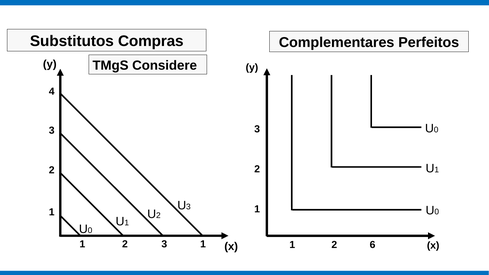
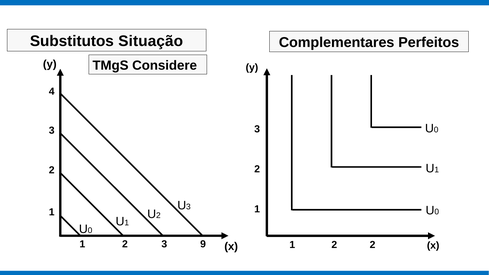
Compras: Compras -> Situação
3 1: 1 -> 9
2 6: 6 -> 2
